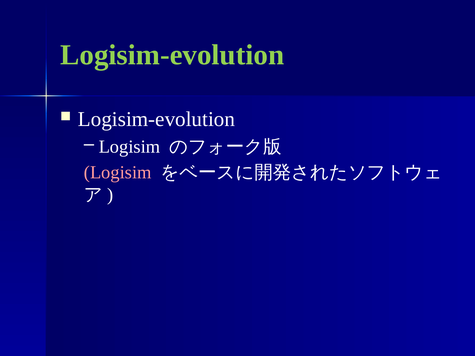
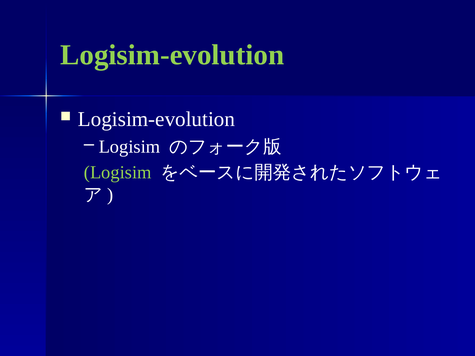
Logisim at (118, 173) colour: pink -> light green
